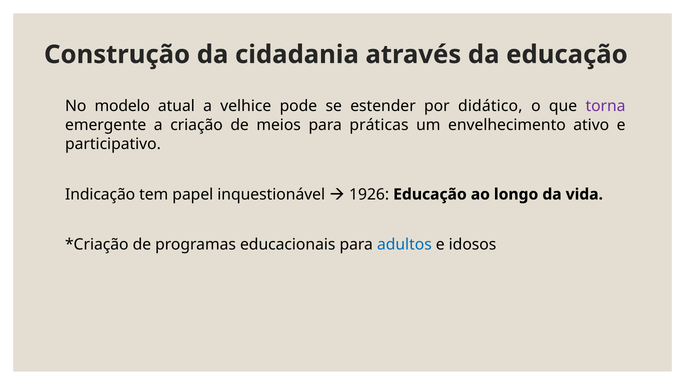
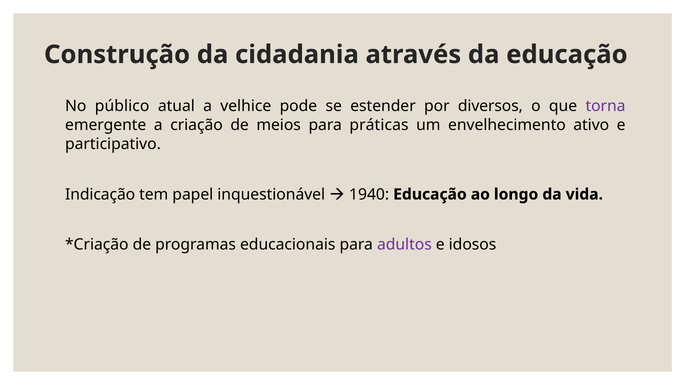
modelo: modelo -> público
didático: didático -> diversos
1926: 1926 -> 1940
adultos colour: blue -> purple
